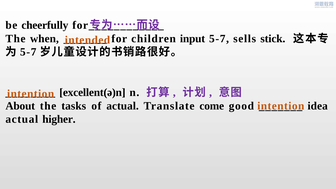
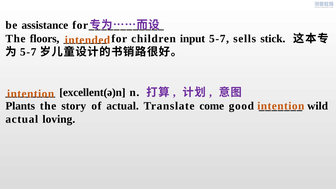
cheerfully: cheerfully -> assistance
when: when -> floors
About: About -> Plants
tasks: tasks -> story
idea: idea -> wild
higher: higher -> loving
